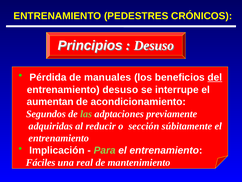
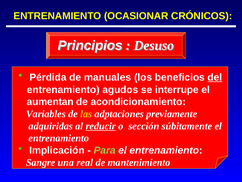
PEDESTRES: PEDESTRES -> OCASIONAR
entrenamiento desuso: desuso -> agudos
Segundos: Segundos -> Variables
las colour: light green -> yellow
reducir underline: none -> present
Fáciles: Fáciles -> Sangre
